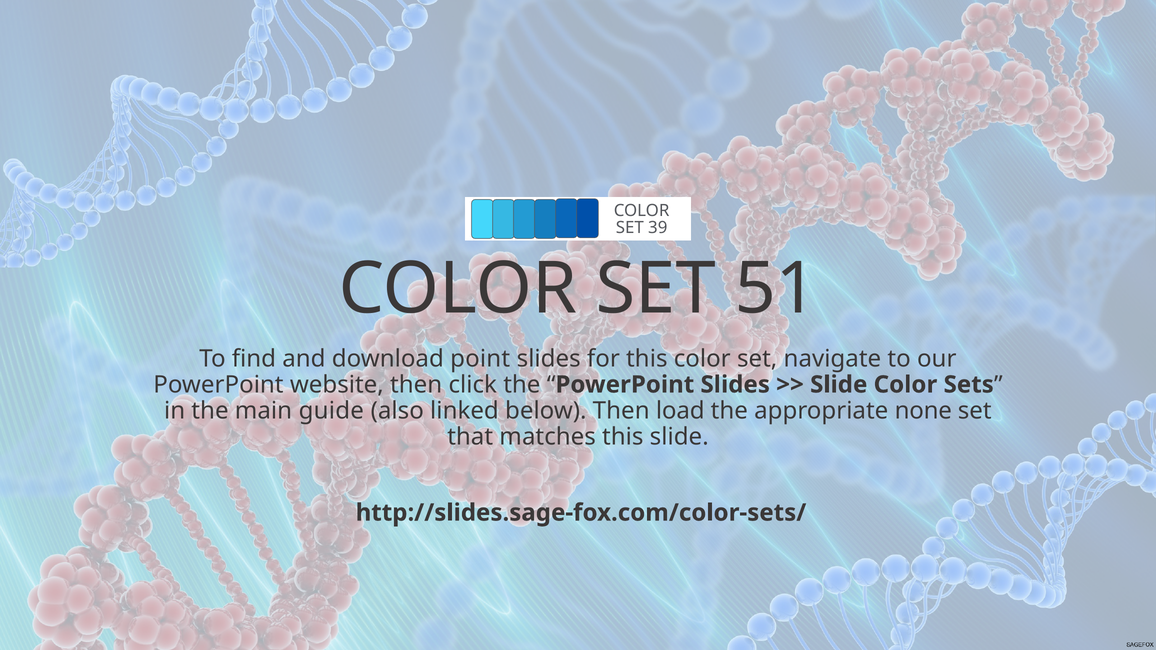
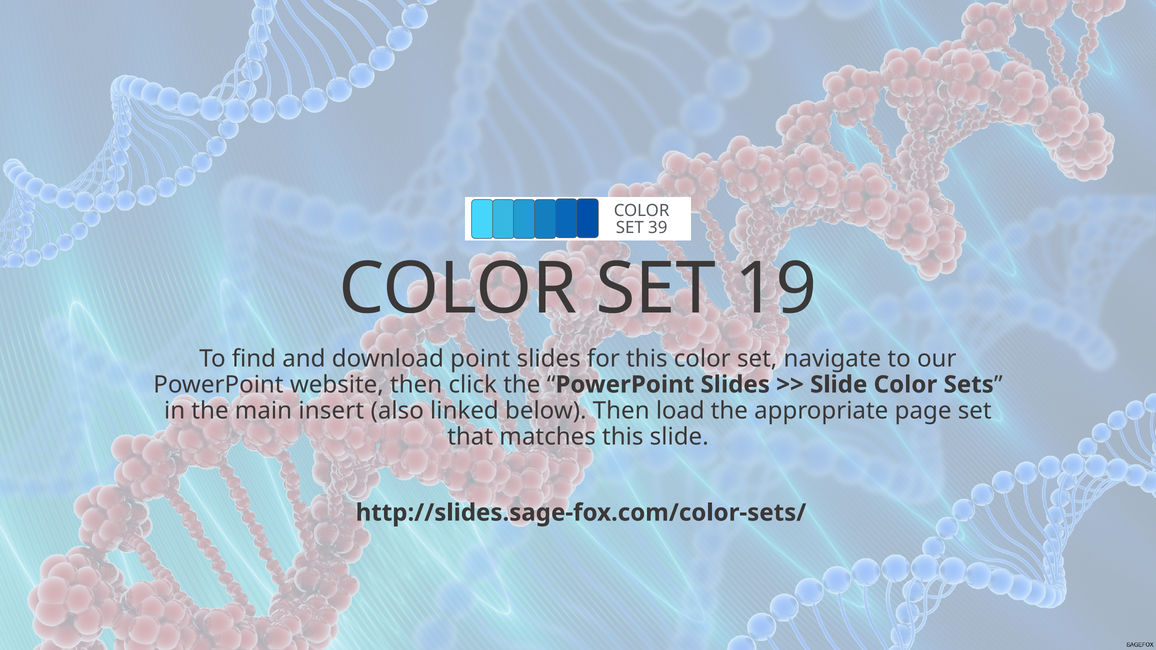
51: 51 -> 19
guide: guide -> insert
none: none -> page
